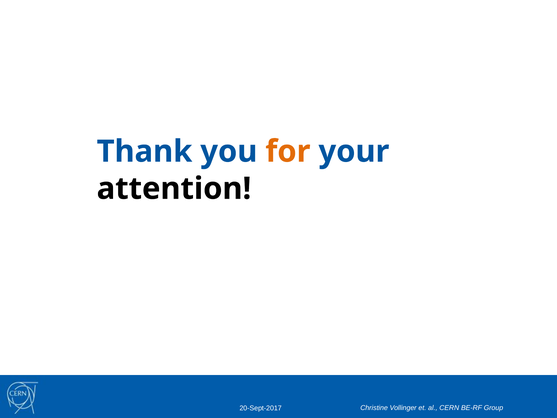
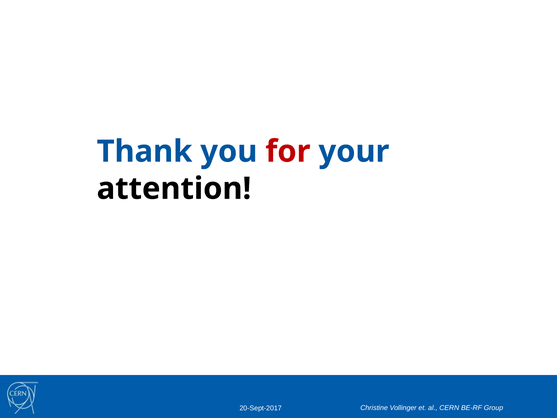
for colour: orange -> red
